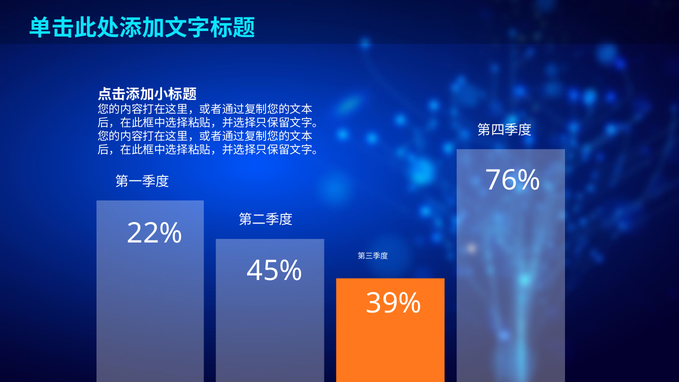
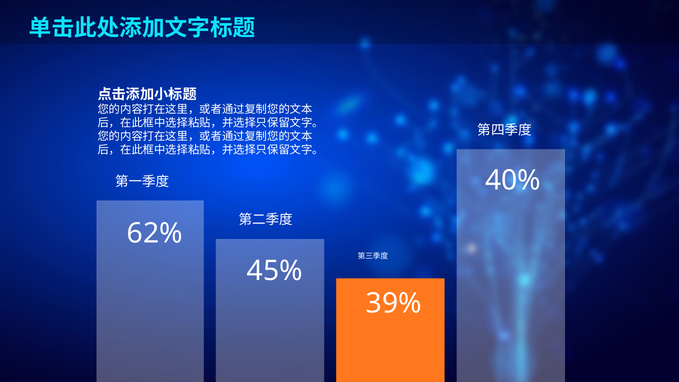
76%: 76% -> 40%
22%: 22% -> 62%
